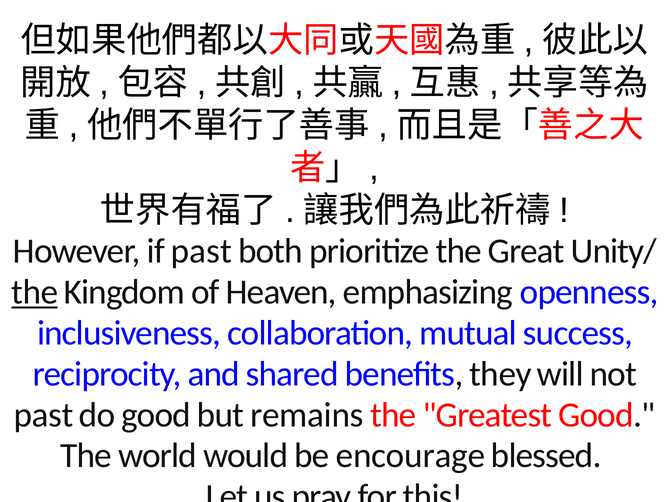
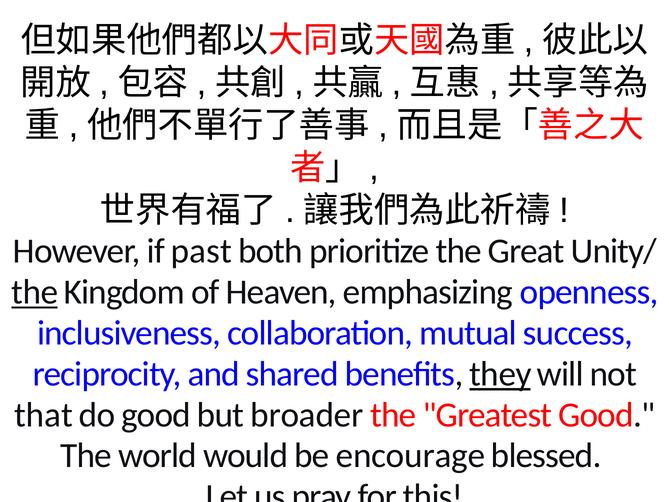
they underline: none -> present
past at (44, 415): past -> that
remains: remains -> broader
